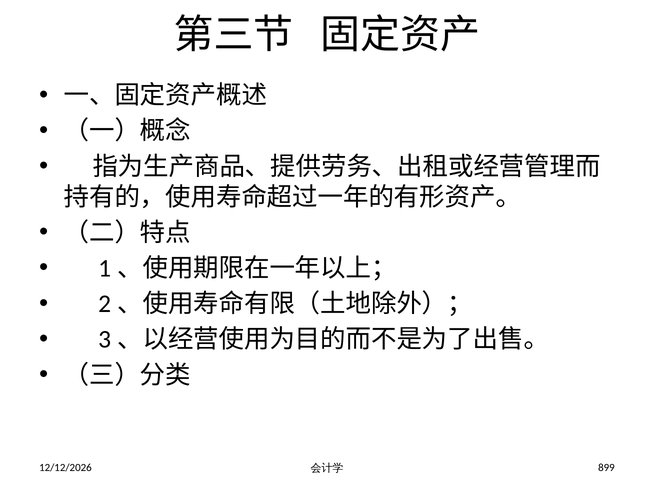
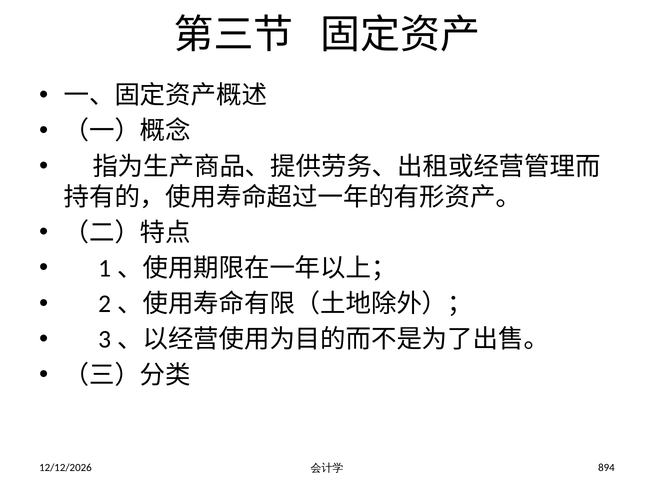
899: 899 -> 894
